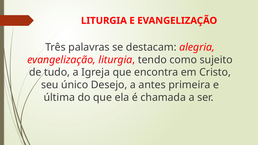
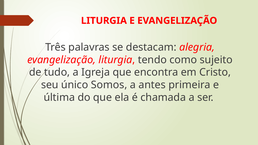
Desejo: Desejo -> Somos
